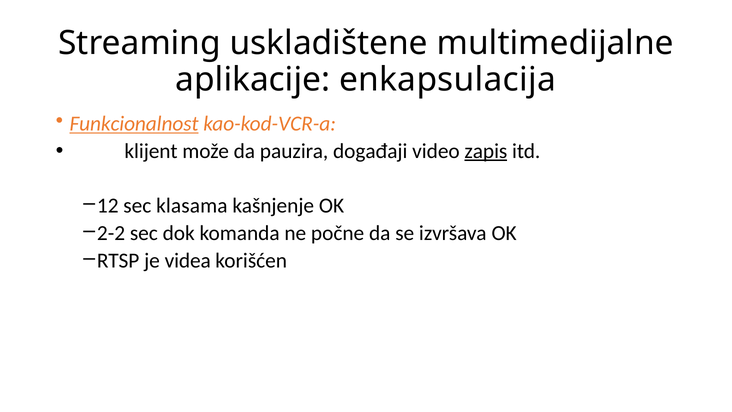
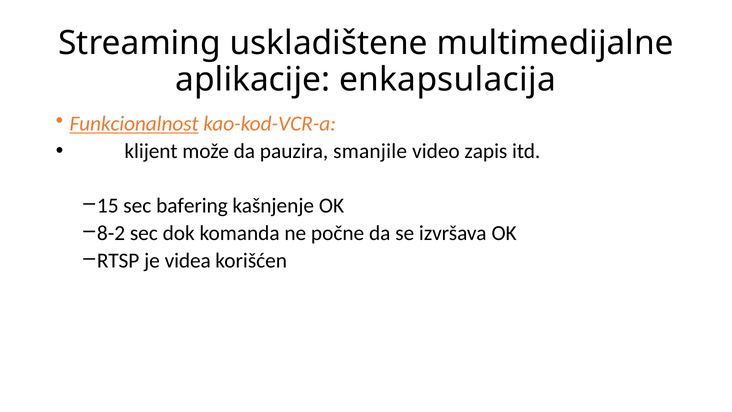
događaji: događaji -> smanjile
zapis underline: present -> none
12: 12 -> 15
klasama: klasama -> bafering
2-2: 2-2 -> 8-2
